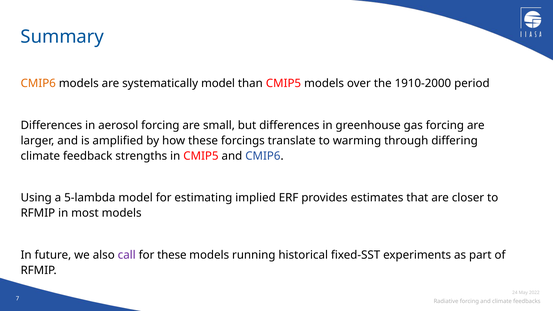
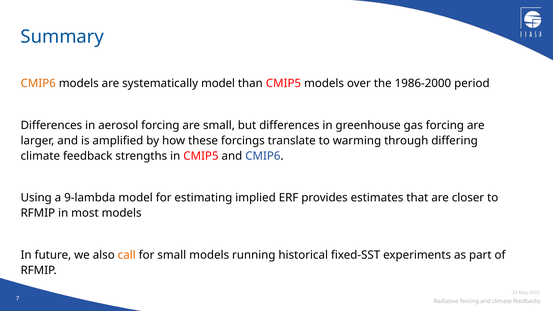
1910-2000: 1910-2000 -> 1986-2000
5-lambda: 5-lambda -> 9-lambda
call colour: purple -> orange
for these: these -> small
